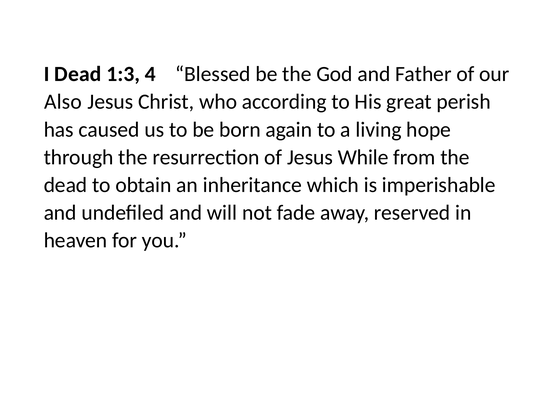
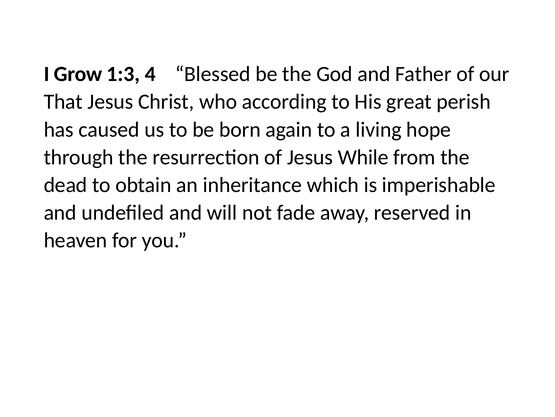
I Dead: Dead -> Grow
Also: Also -> That
